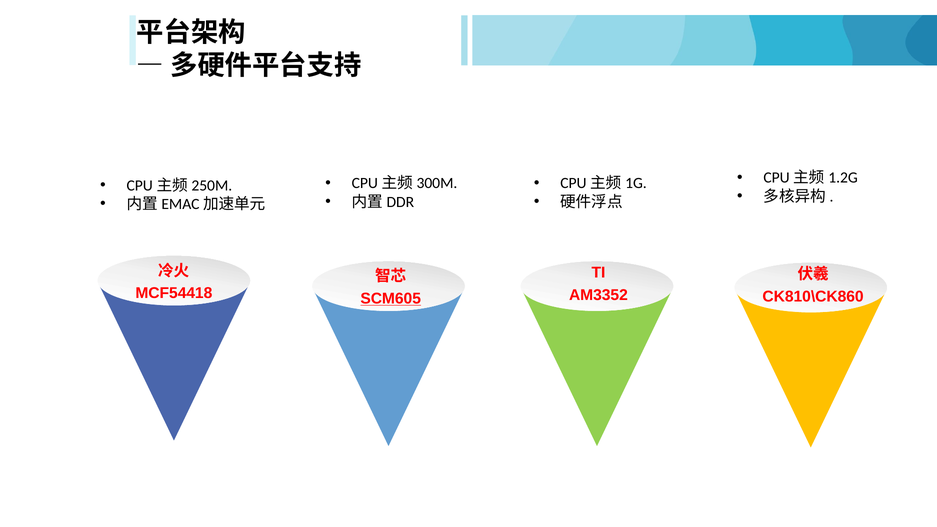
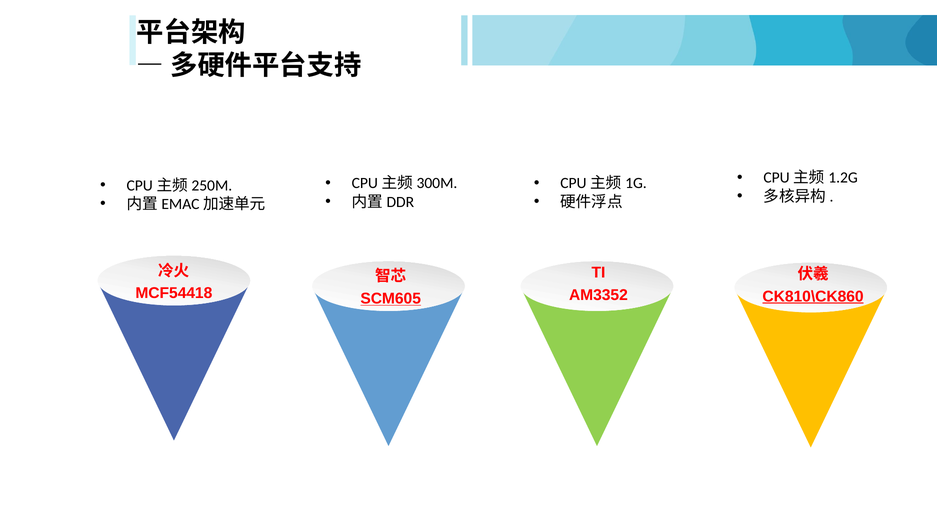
CK810\CK860 underline: none -> present
